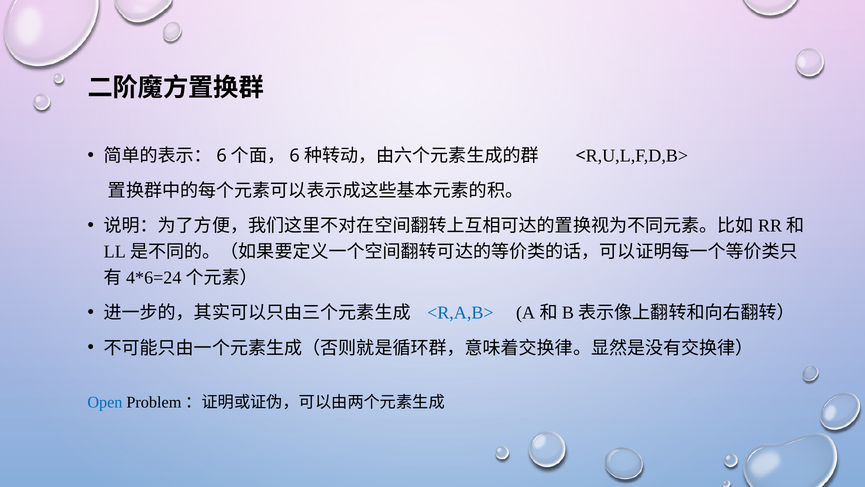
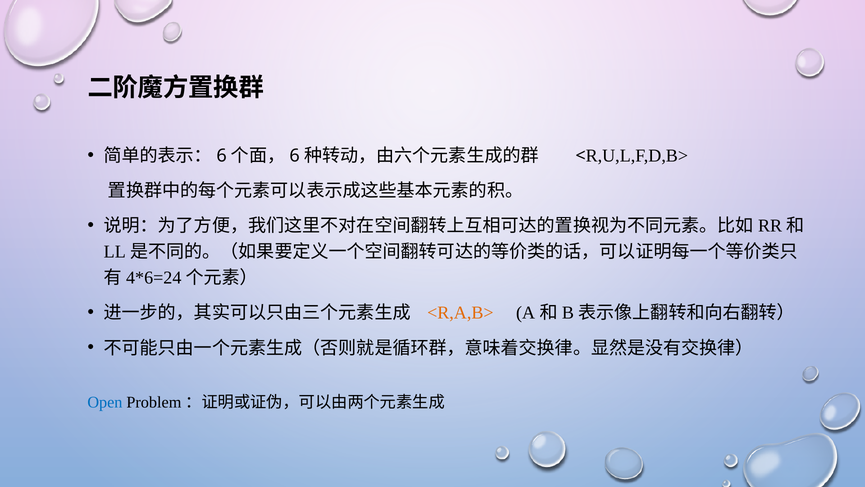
<R,A,B> colour: blue -> orange
